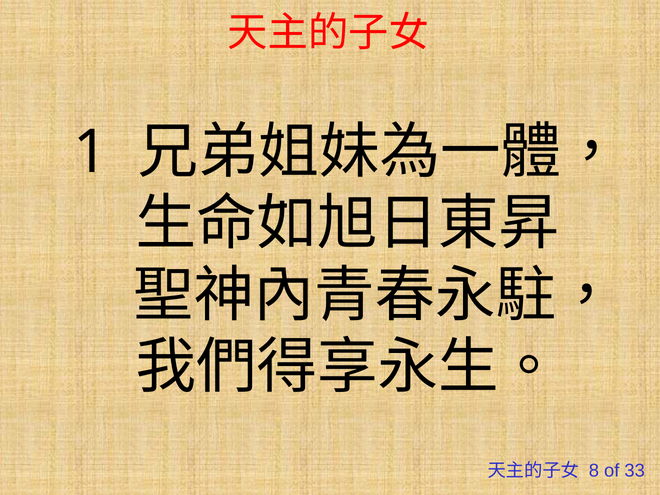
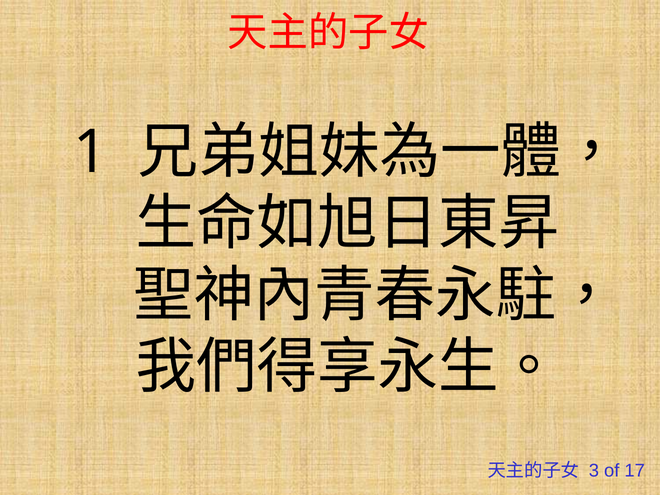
8: 8 -> 3
33: 33 -> 17
